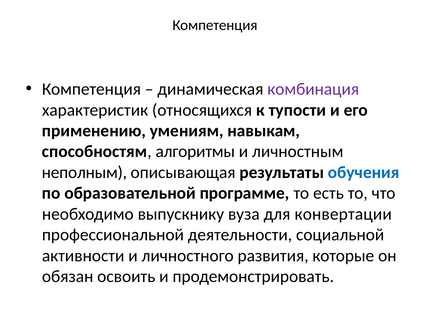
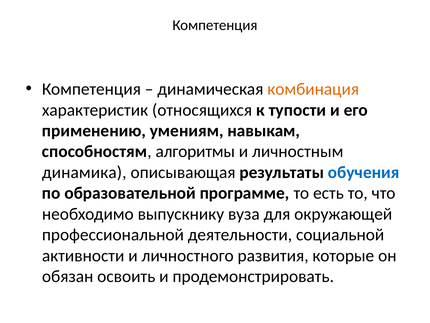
комбинация colour: purple -> orange
неполным: неполным -> динамика
конвертации: конвертации -> окружающей
